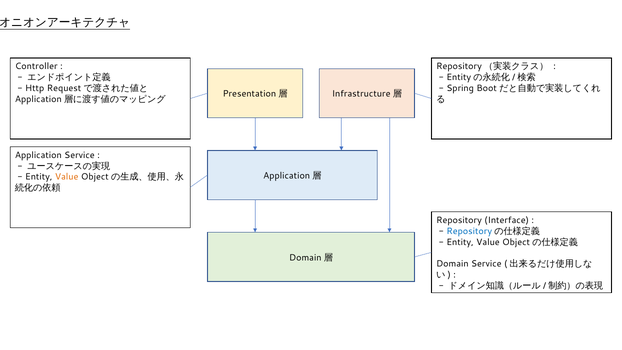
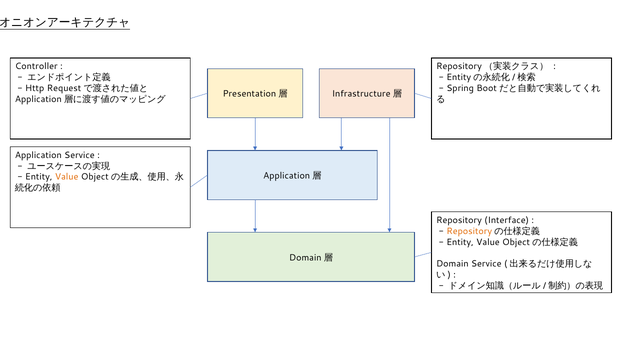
Repository at (469, 231) colour: blue -> orange
